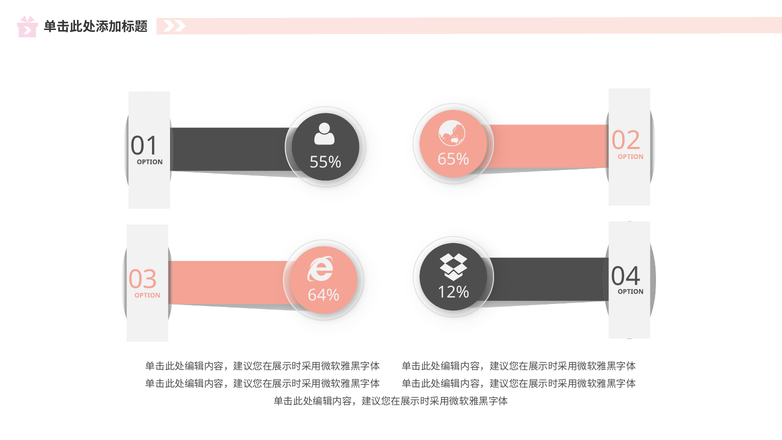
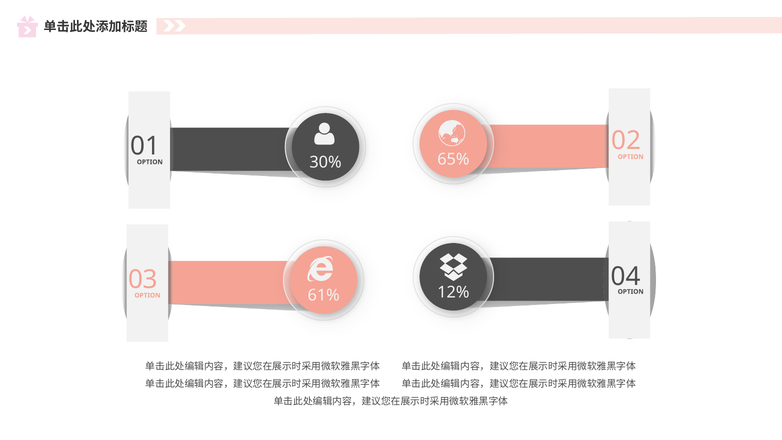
55%: 55% -> 30%
64%: 64% -> 61%
